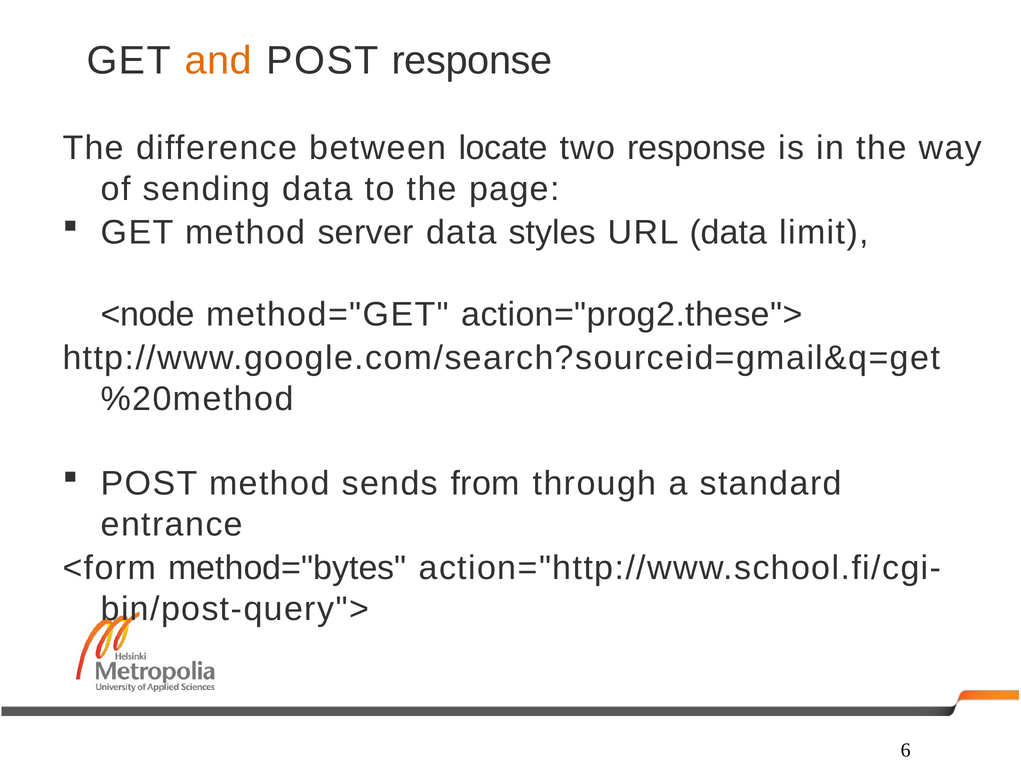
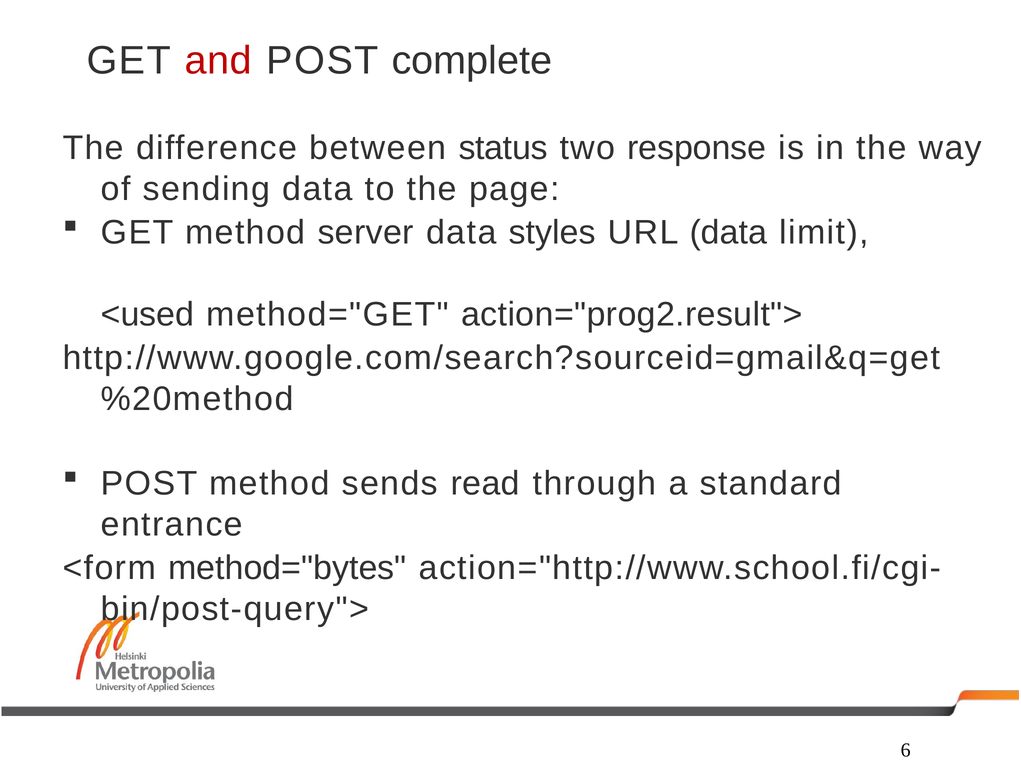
and colour: orange -> red
POST response: response -> complete
locate: locate -> status
<node: <node -> <used
action="prog2.these">: action="prog2.these"> -> action="prog2.result">
from: from -> read
